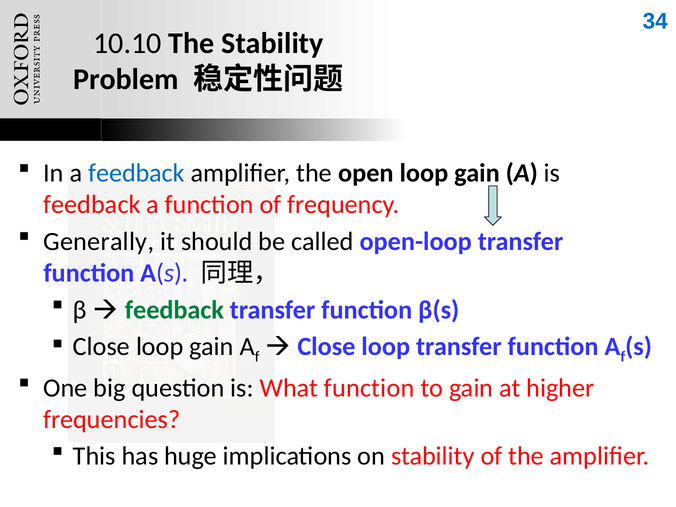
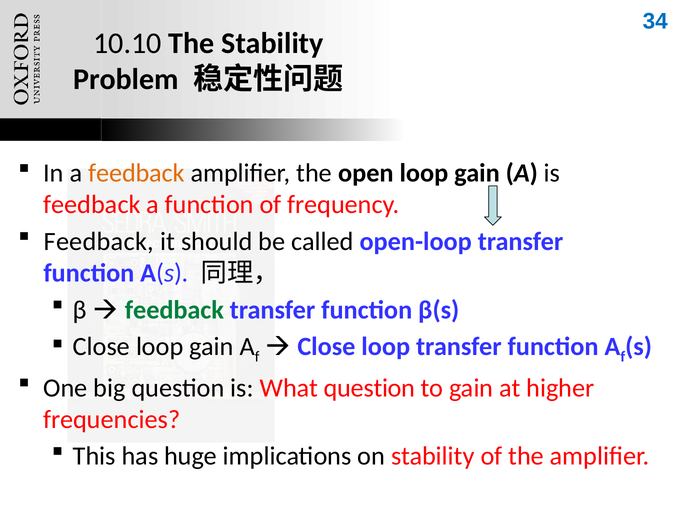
feedback at (137, 173) colour: blue -> orange
Generally at (99, 241): Generally -> Feedback
What function: function -> question
